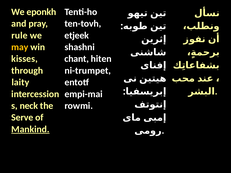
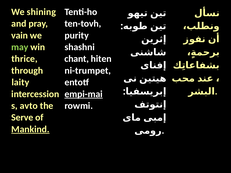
eponkh: eponkh -> shining
rule: rule -> vain
etjeek: etjeek -> purity
may colour: yellow -> light green
kisses: kisses -> thrice
empi-mai underline: none -> present
neck: neck -> avto
